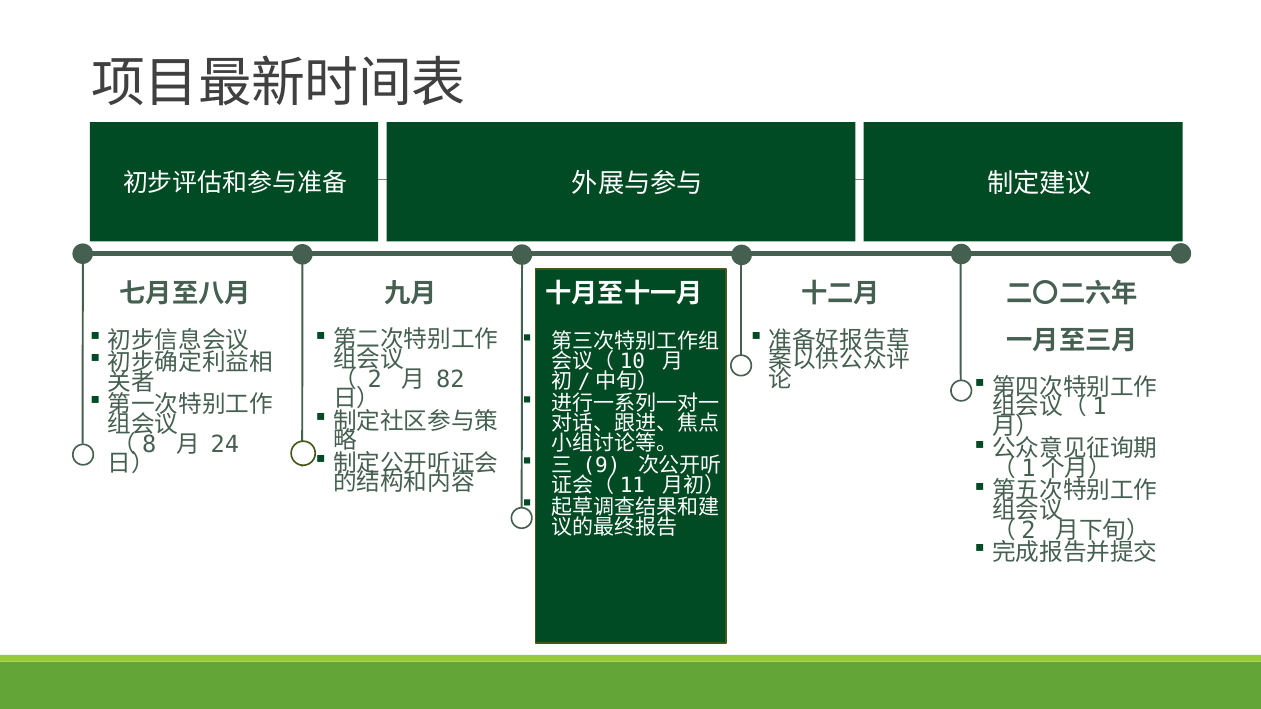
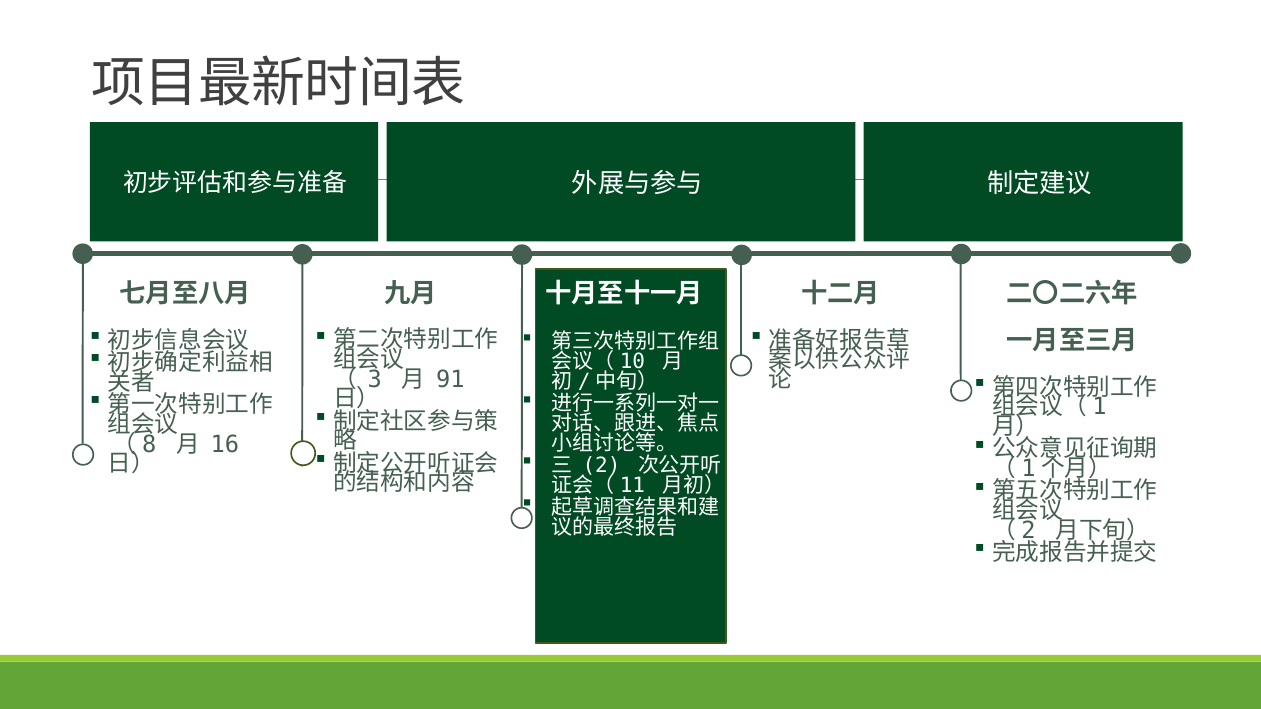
2: 2 -> 3
82: 82 -> 91
24: 24 -> 16
9: 9 -> 2
